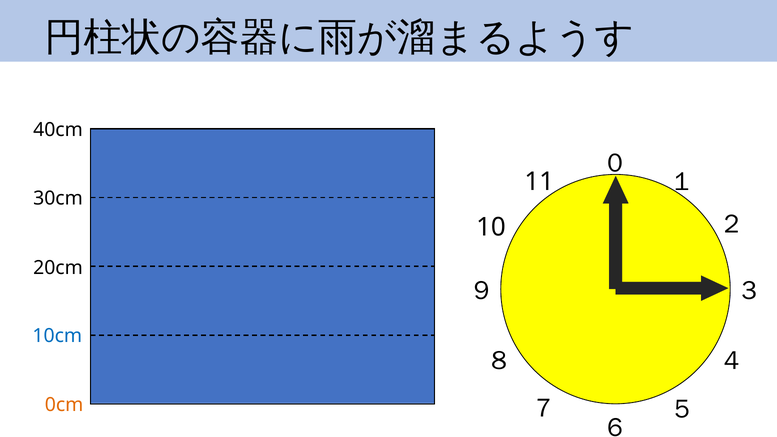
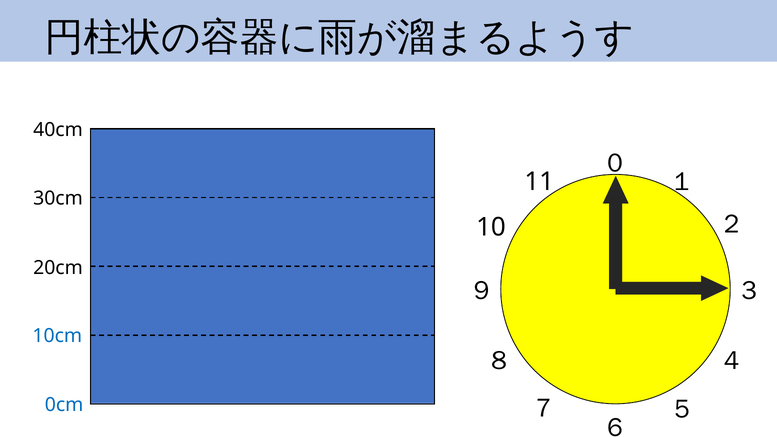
0cm colour: orange -> blue
